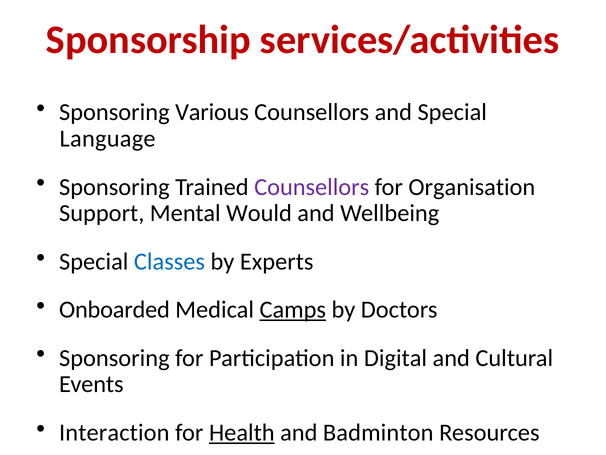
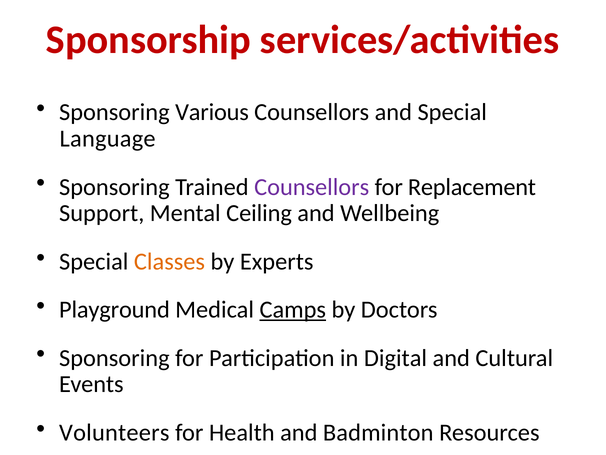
Organisation: Organisation -> Replacement
Would: Would -> Ceiling
Classes colour: blue -> orange
Onboarded: Onboarded -> Playground
Interaction: Interaction -> Volunteers
Health underline: present -> none
